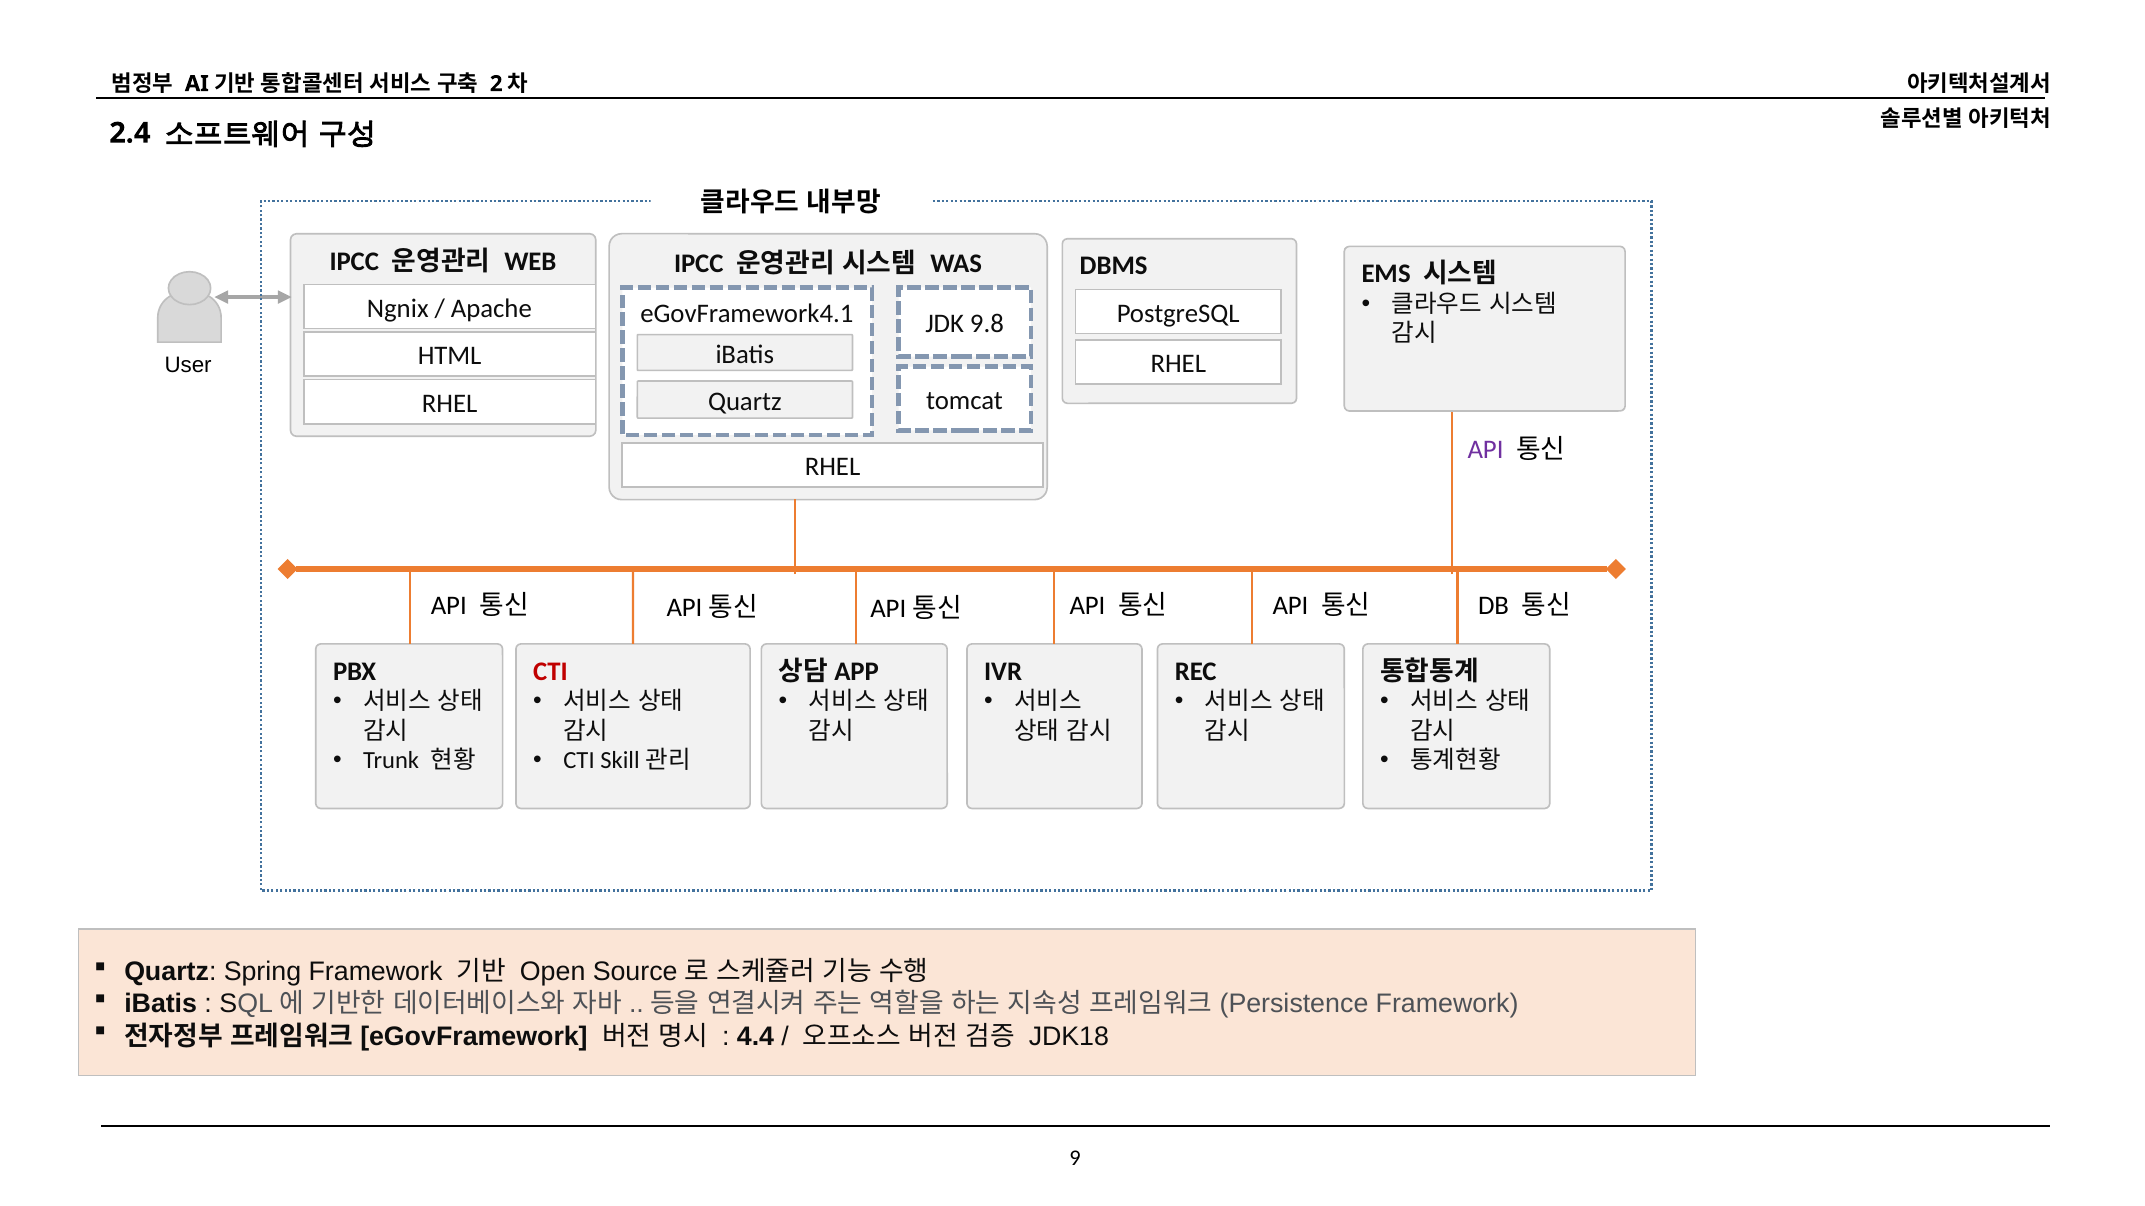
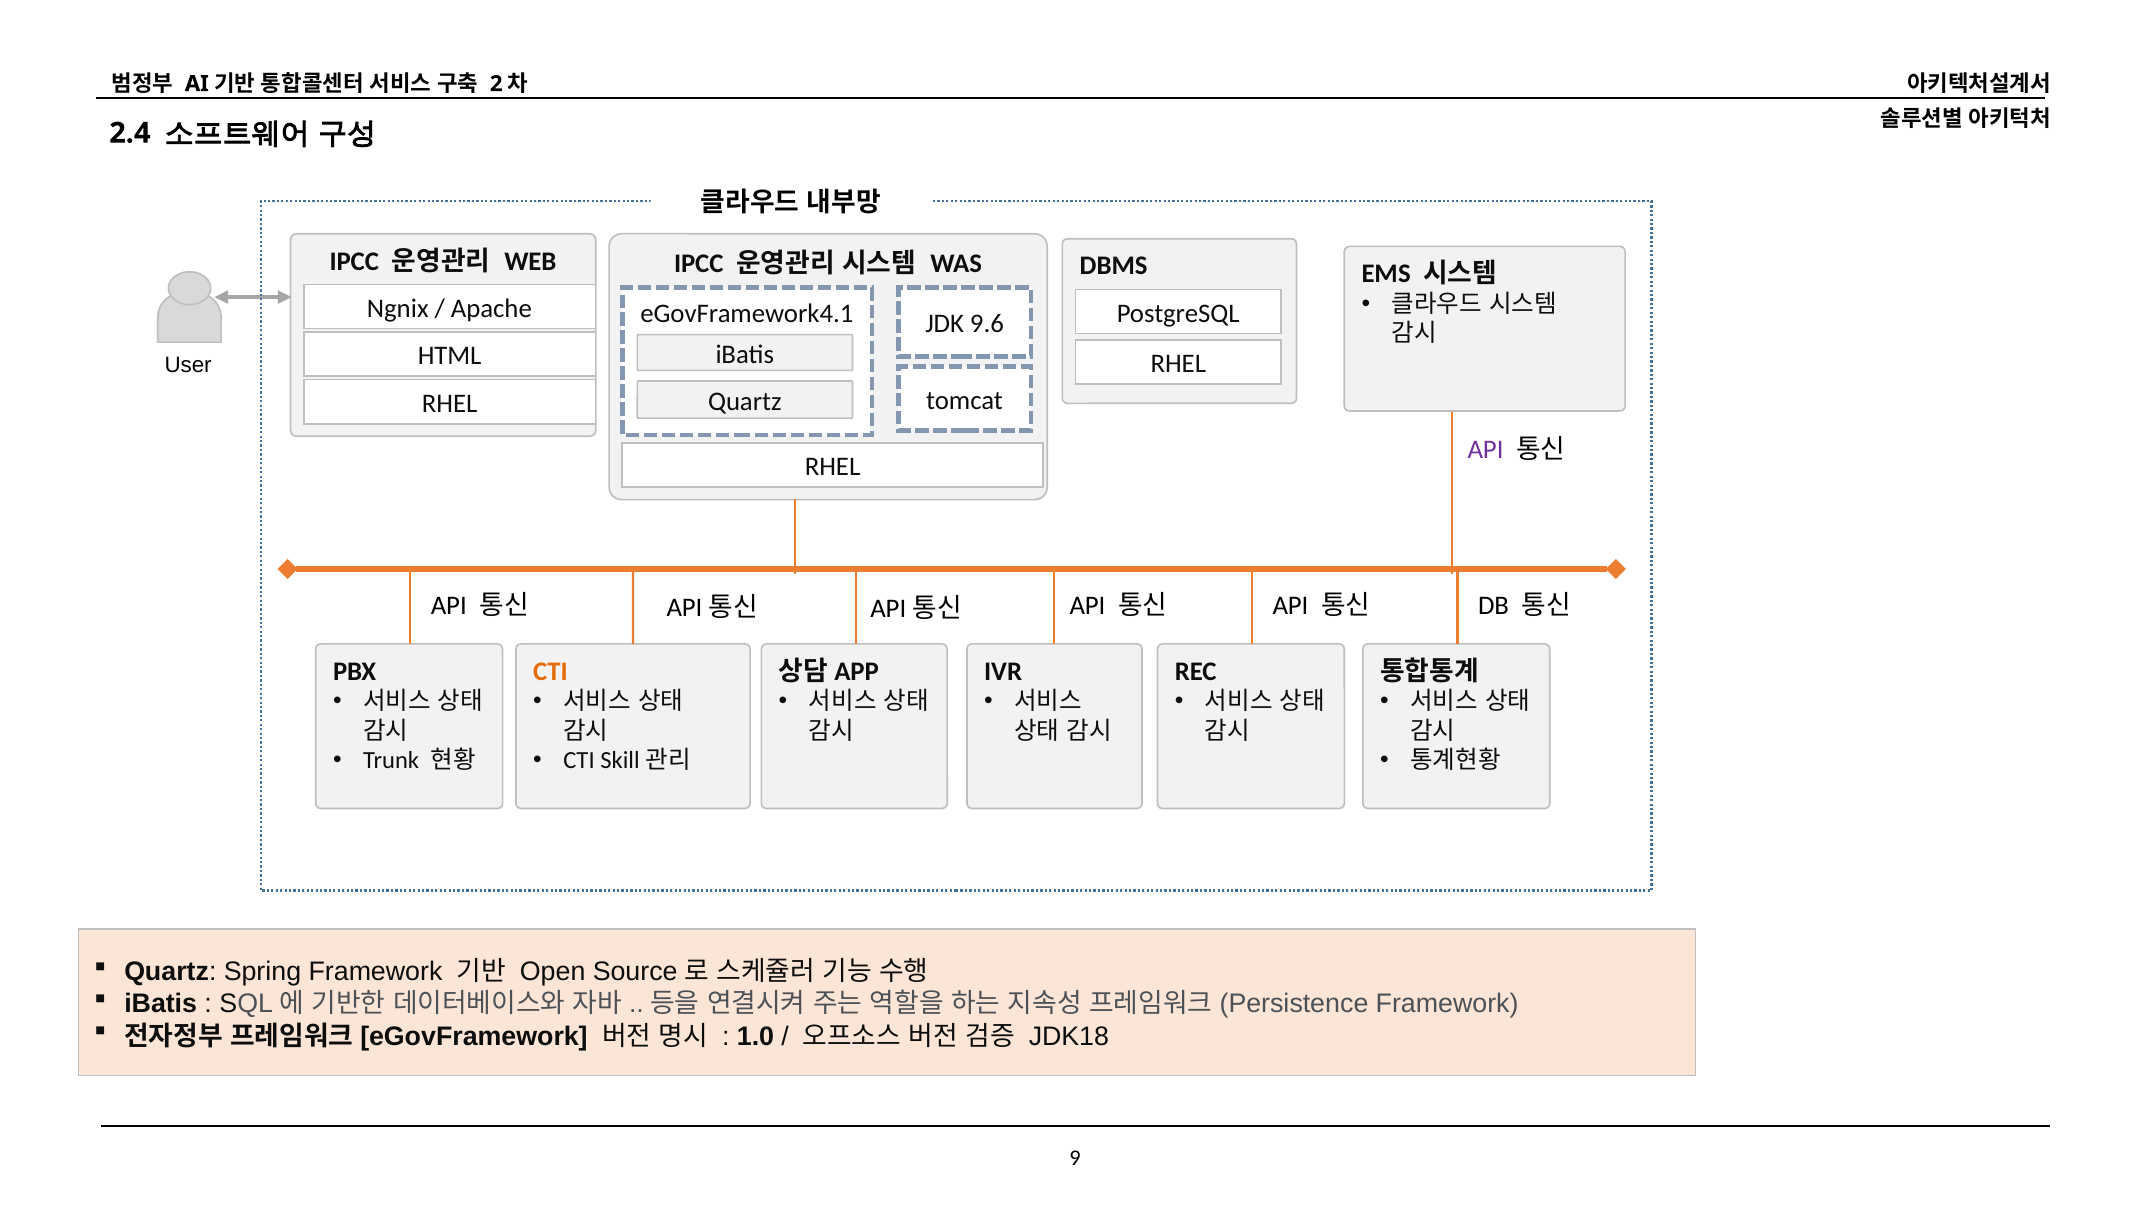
9.8: 9.8 -> 9.6
CTI at (550, 672) colour: red -> orange
4.4: 4.4 -> 1.0
